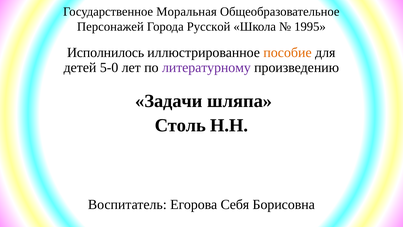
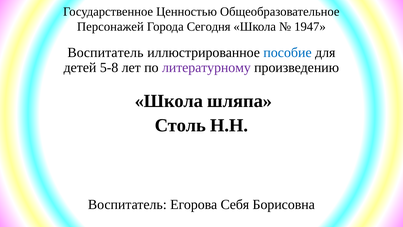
Моральная: Моральная -> Ценностью
Русской: Русской -> Сегодня
1995: 1995 -> 1947
Исполнилось at (106, 53): Исполнилось -> Воспитатель
пособие colour: orange -> blue
5-0: 5-0 -> 5-8
Задачи at (169, 101): Задачи -> Школа
